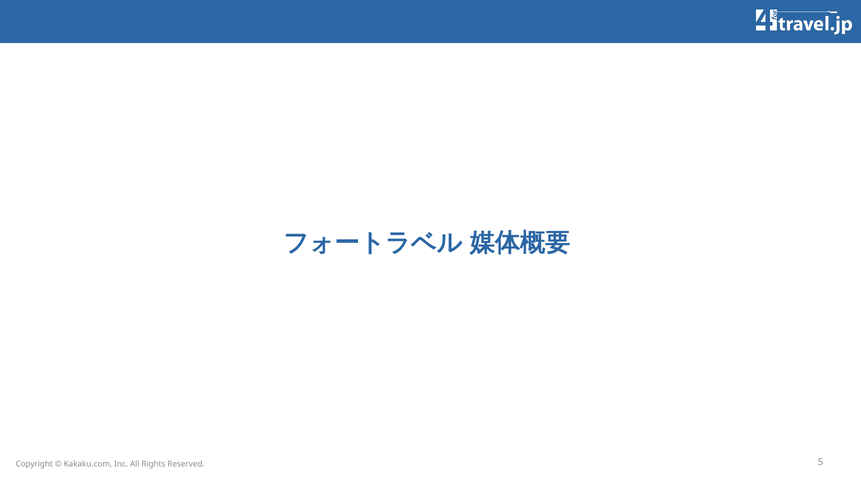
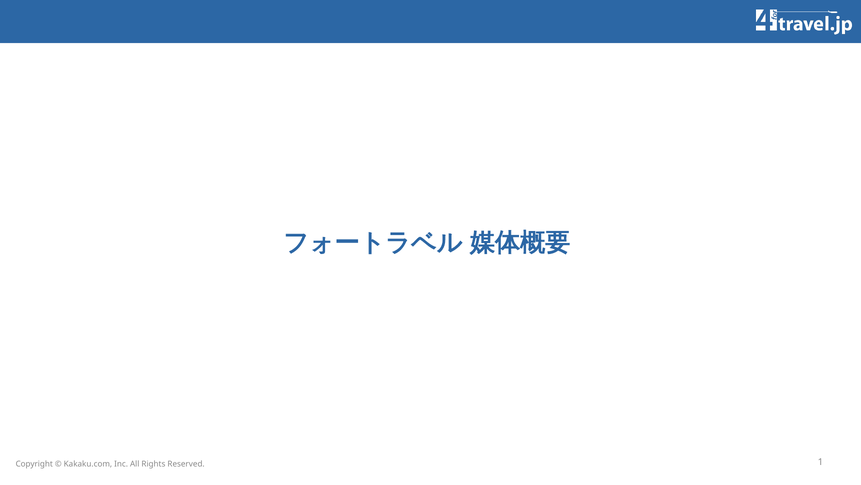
5: 5 -> 1
